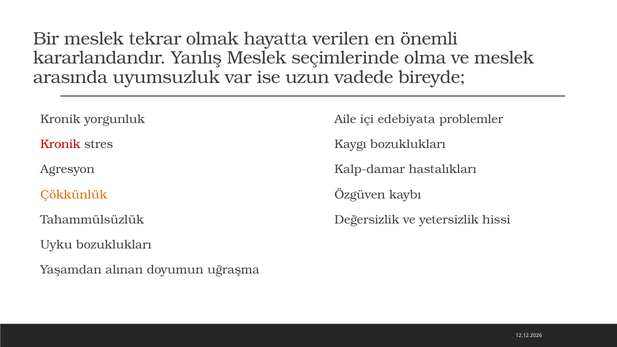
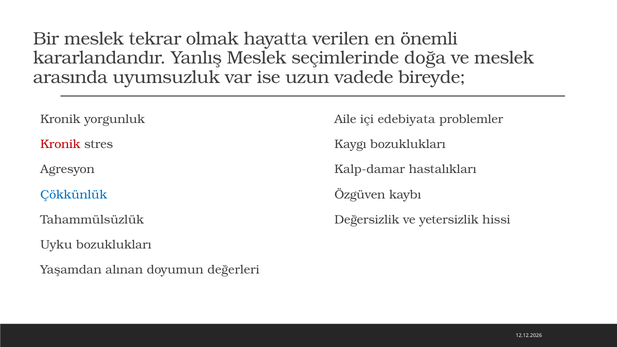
olma: olma -> doğa
Çökkünlük colour: orange -> blue
uğraşma: uğraşma -> değerleri
